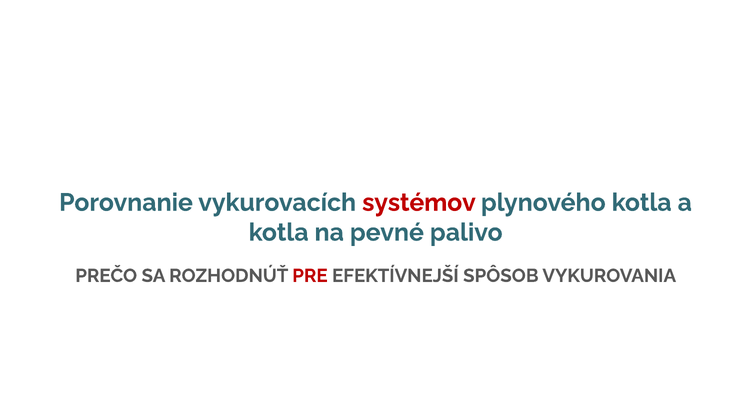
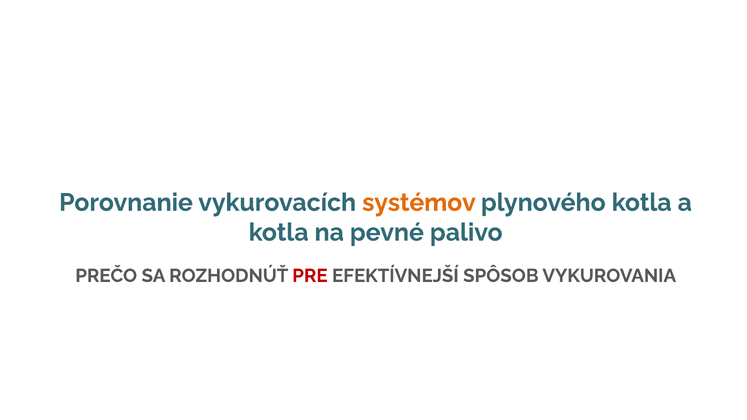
systémov colour: red -> orange
